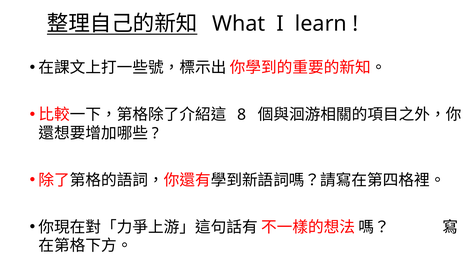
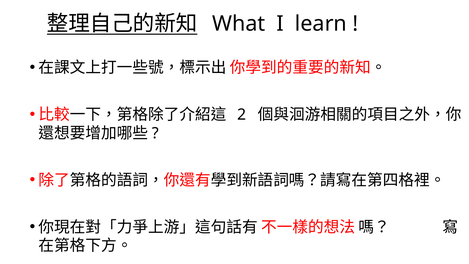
8: 8 -> 2
